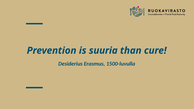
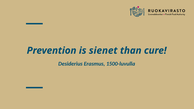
suuria: suuria -> sienet
